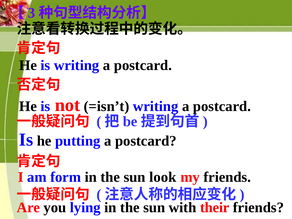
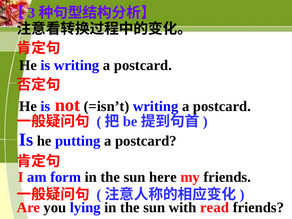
look: look -> here
their: their -> read
